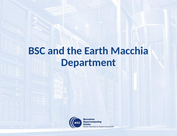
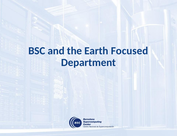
Macchia: Macchia -> Focused
